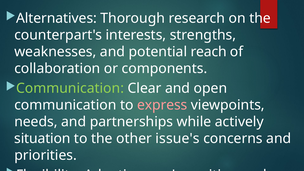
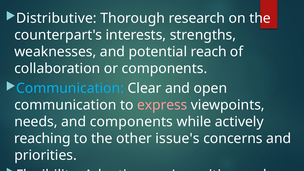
Alternatives: Alternatives -> Distributive
Communication at (70, 88) colour: light green -> light blue
and partnerships: partnerships -> components
situation: situation -> reaching
